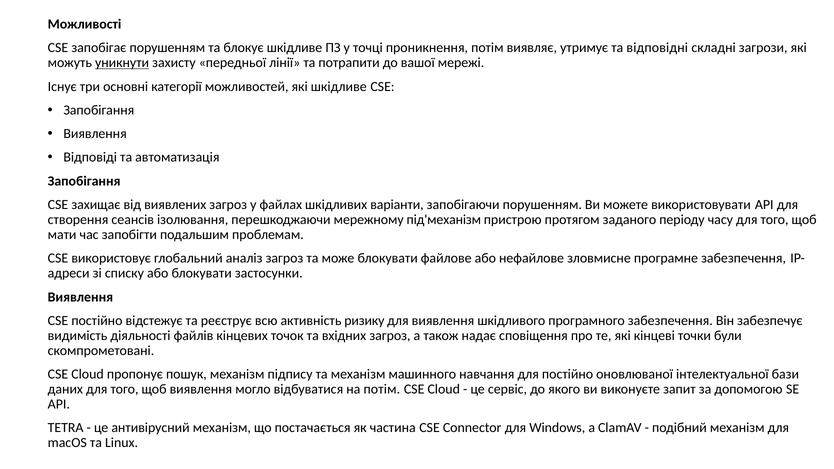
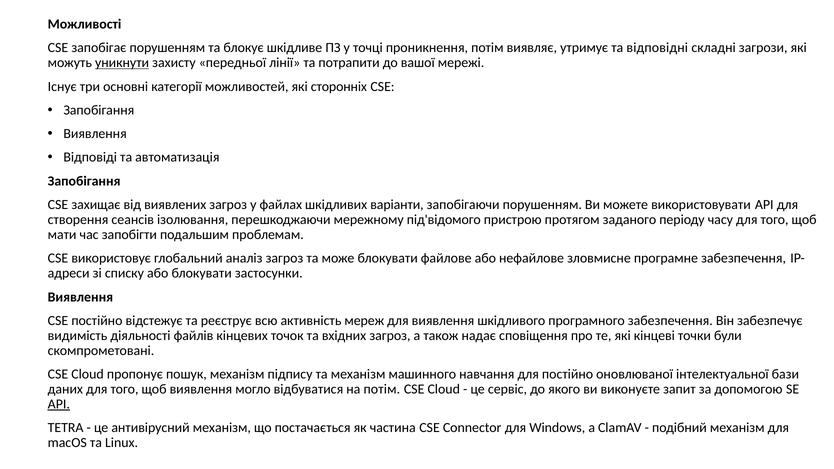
які шкідливе: шкідливе -> сторонніх
під'механізм: під'механізм -> під'відомого
ризику: ризику -> мереж
API at (59, 404) underline: none -> present
